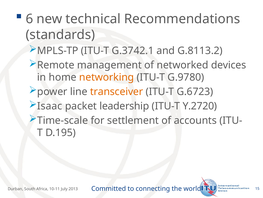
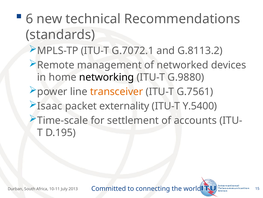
G.3742.1: G.3742.1 -> G.7072.1
networking colour: orange -> black
G.9780: G.9780 -> G.9880
G.6723: G.6723 -> G.7561
leadership: leadership -> externality
Y.2720: Y.2720 -> Y.5400
